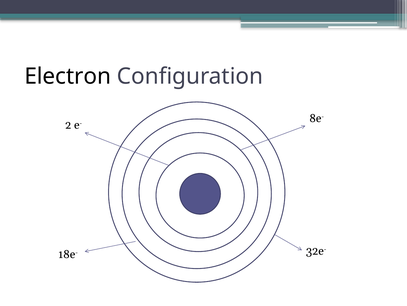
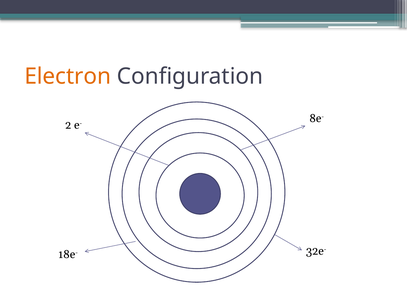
Electron colour: black -> orange
